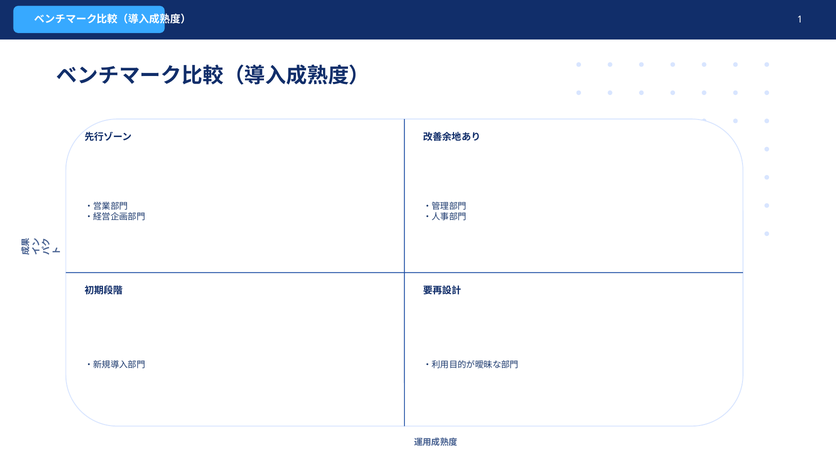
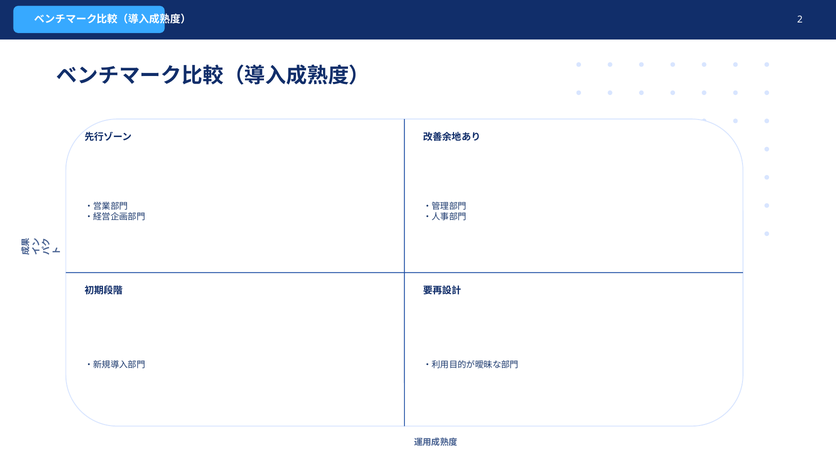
1: 1 -> 2
